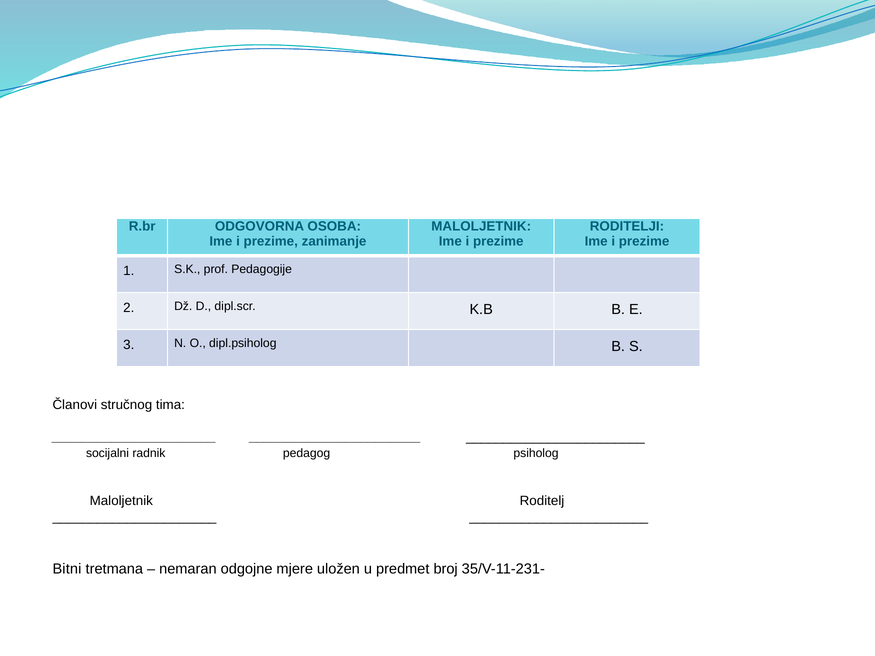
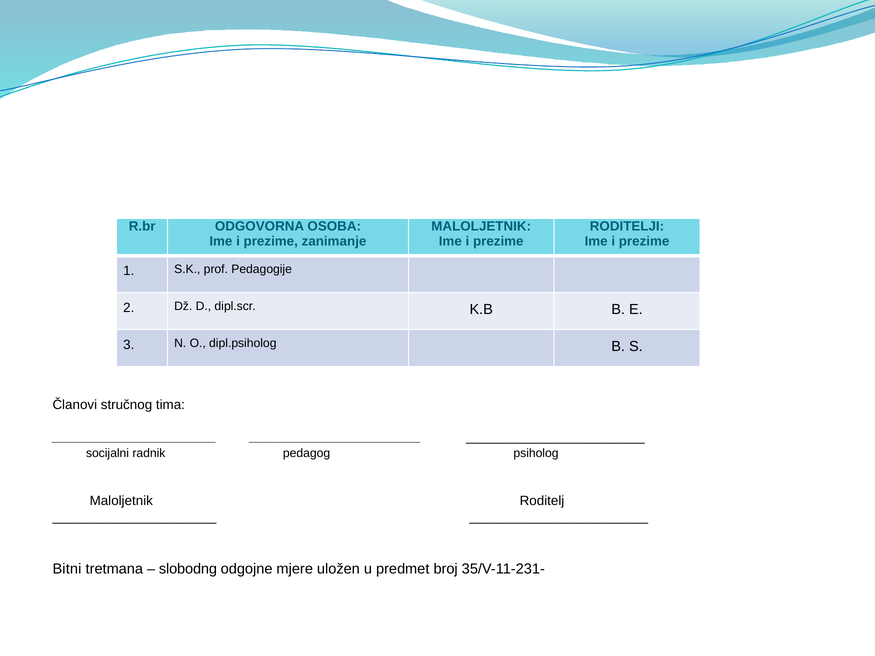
nemaran: nemaran -> slobodng
